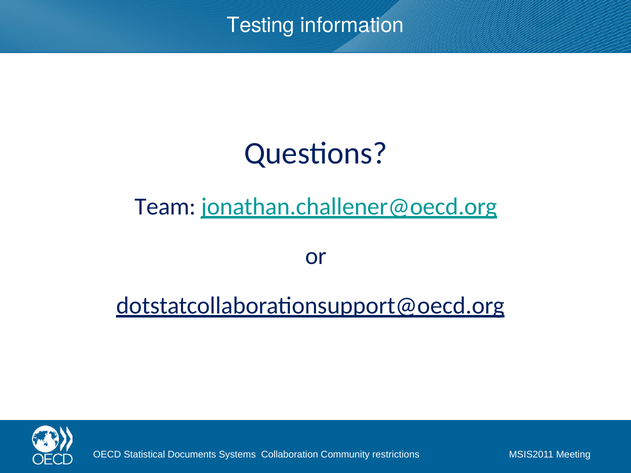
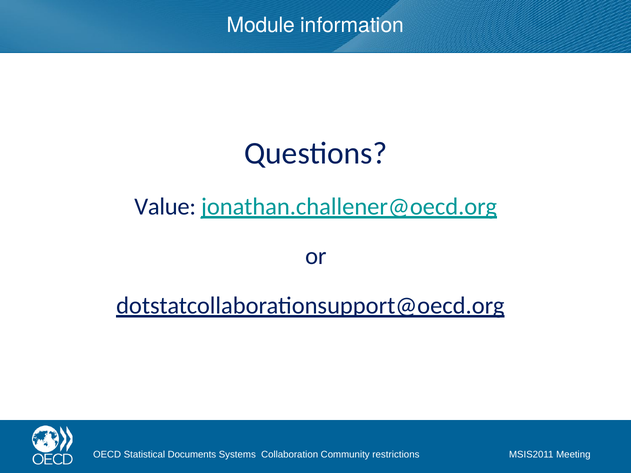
Testing: Testing -> Module
Team: Team -> Value
